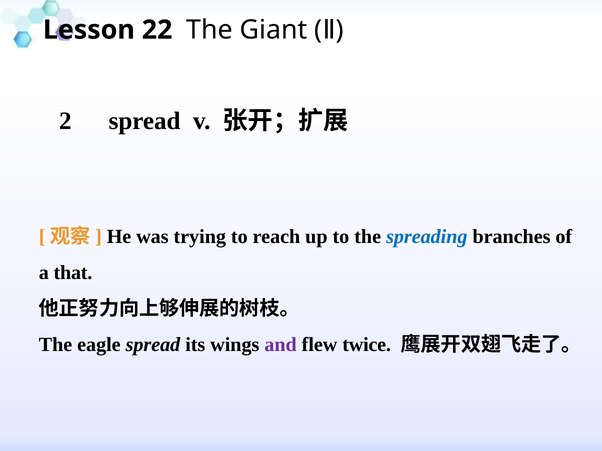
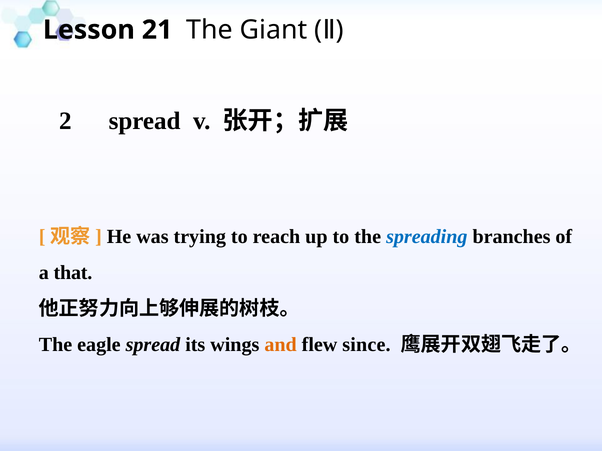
22: 22 -> 21
and colour: purple -> orange
twice: twice -> since
